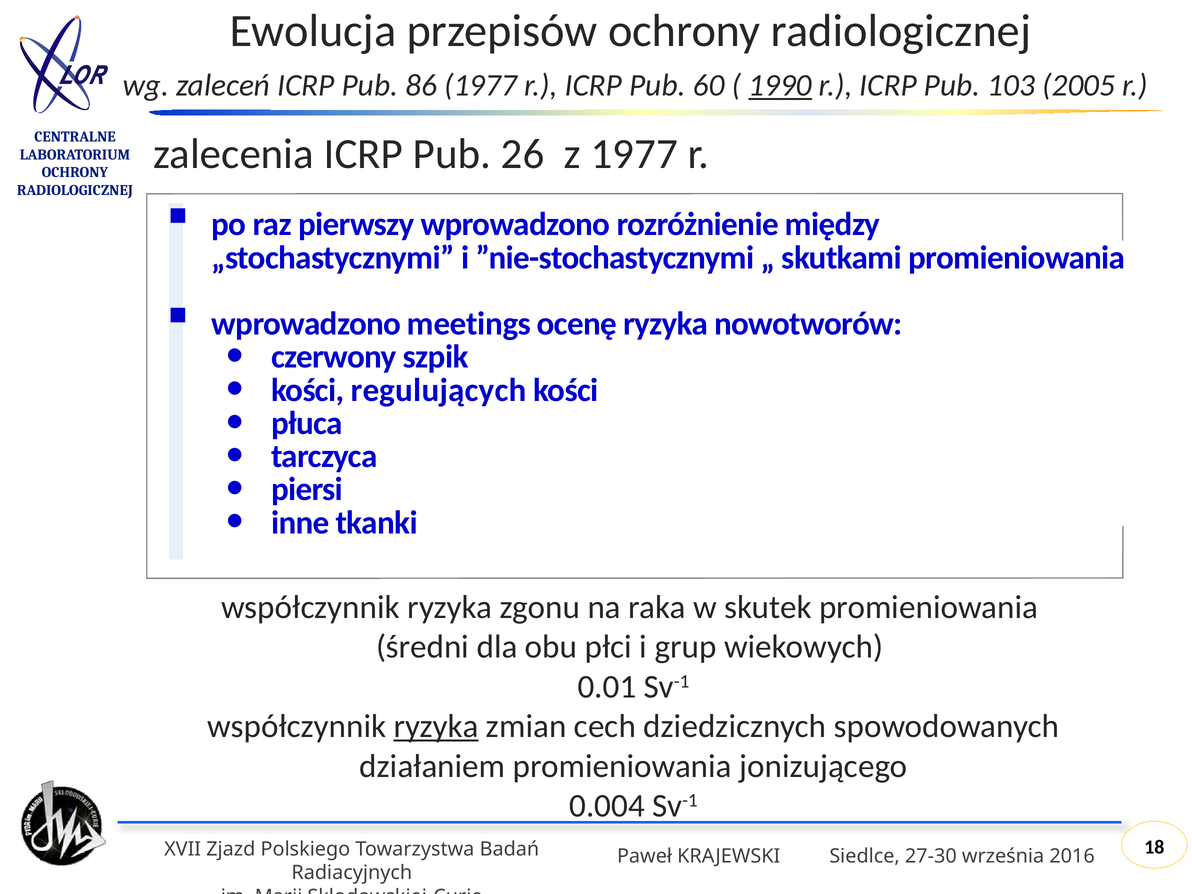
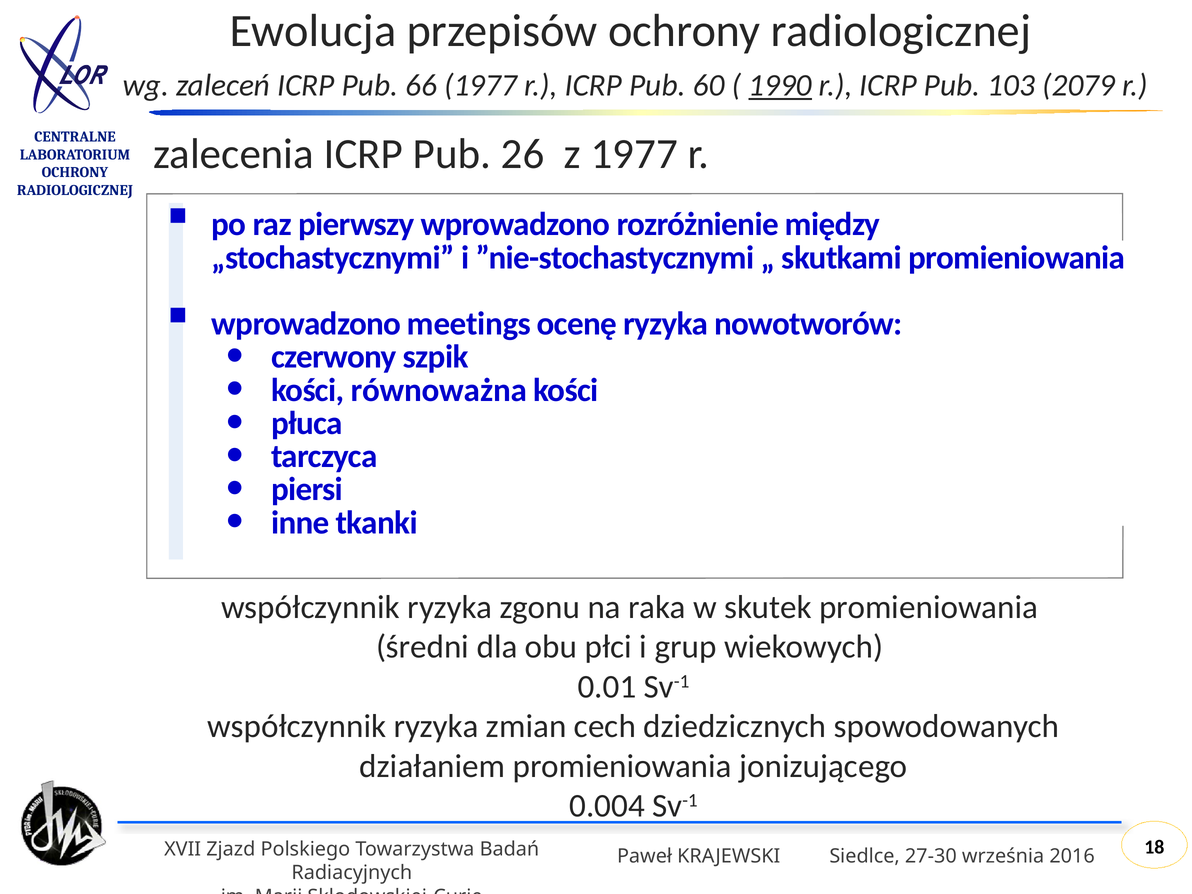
86: 86 -> 66
2005: 2005 -> 2079
regulujących: regulujących -> równoważna
ryzyka at (436, 726) underline: present -> none
